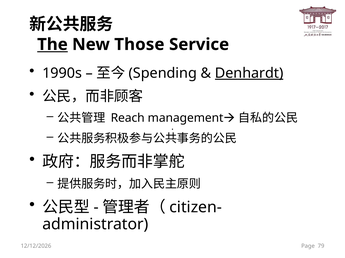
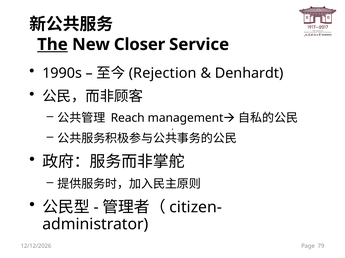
Those: Those -> Closer
Spending: Spending -> Rejection
Denhardt underline: present -> none
